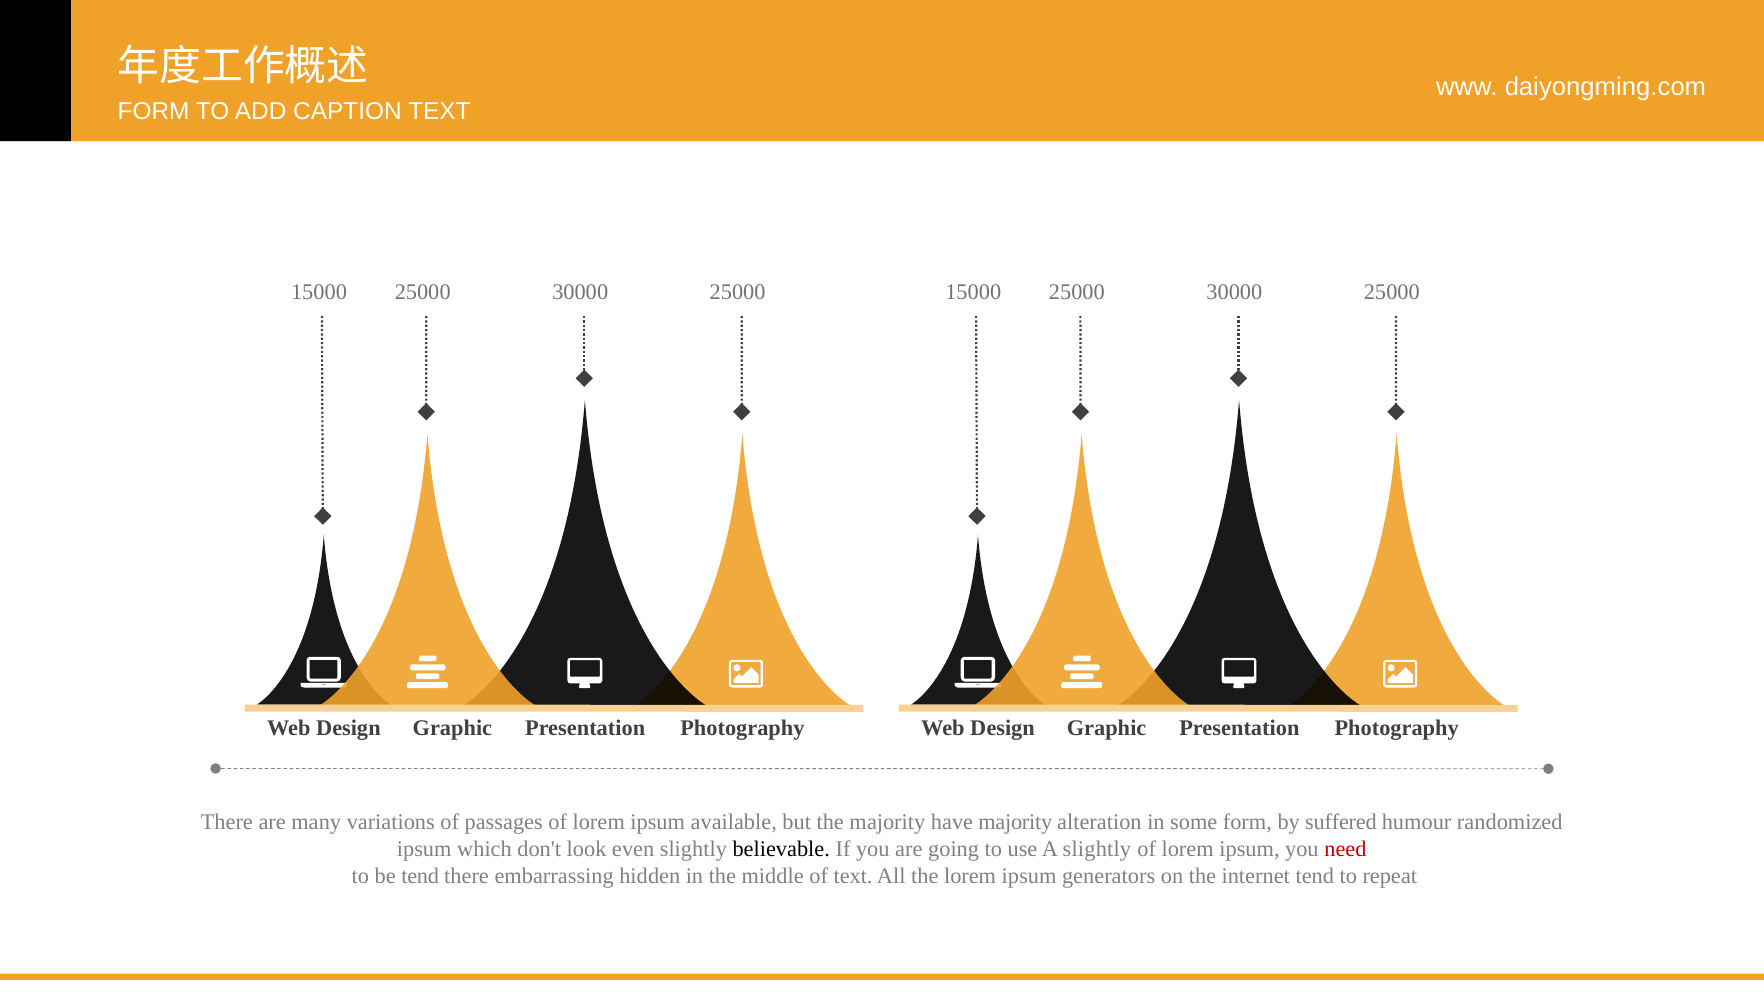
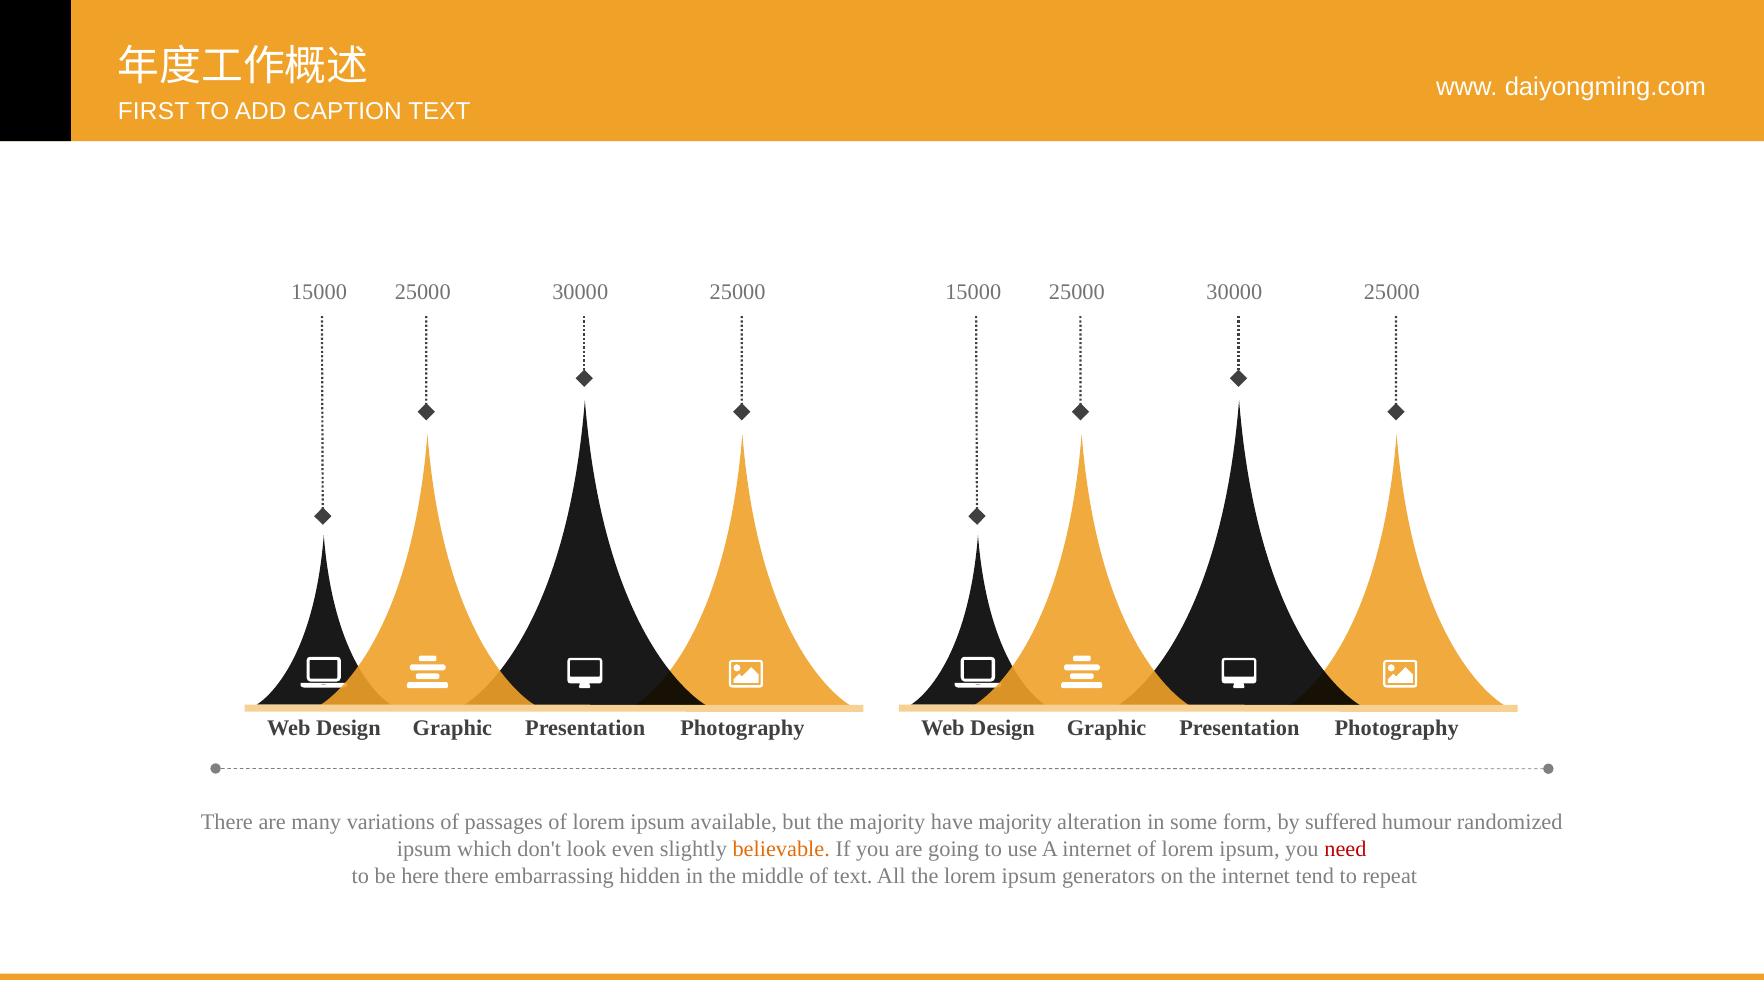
FORM at (154, 111): FORM -> FIRST
believable colour: black -> orange
A slightly: slightly -> internet
be tend: tend -> here
